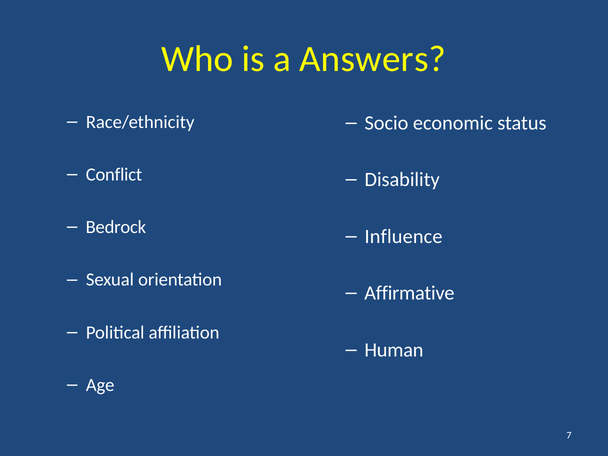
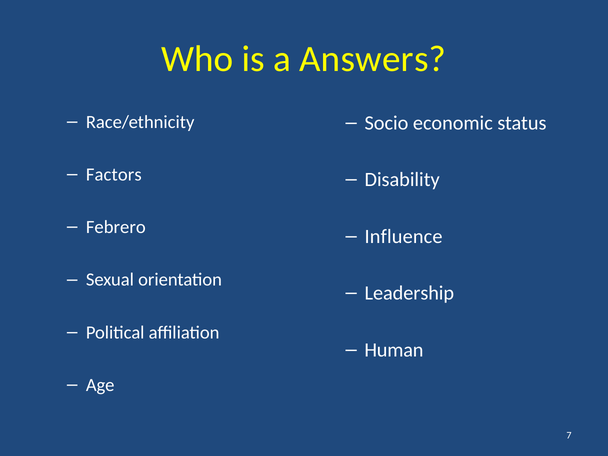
Conflict: Conflict -> Factors
Bedrock: Bedrock -> Febrero
Affirmative: Affirmative -> Leadership
